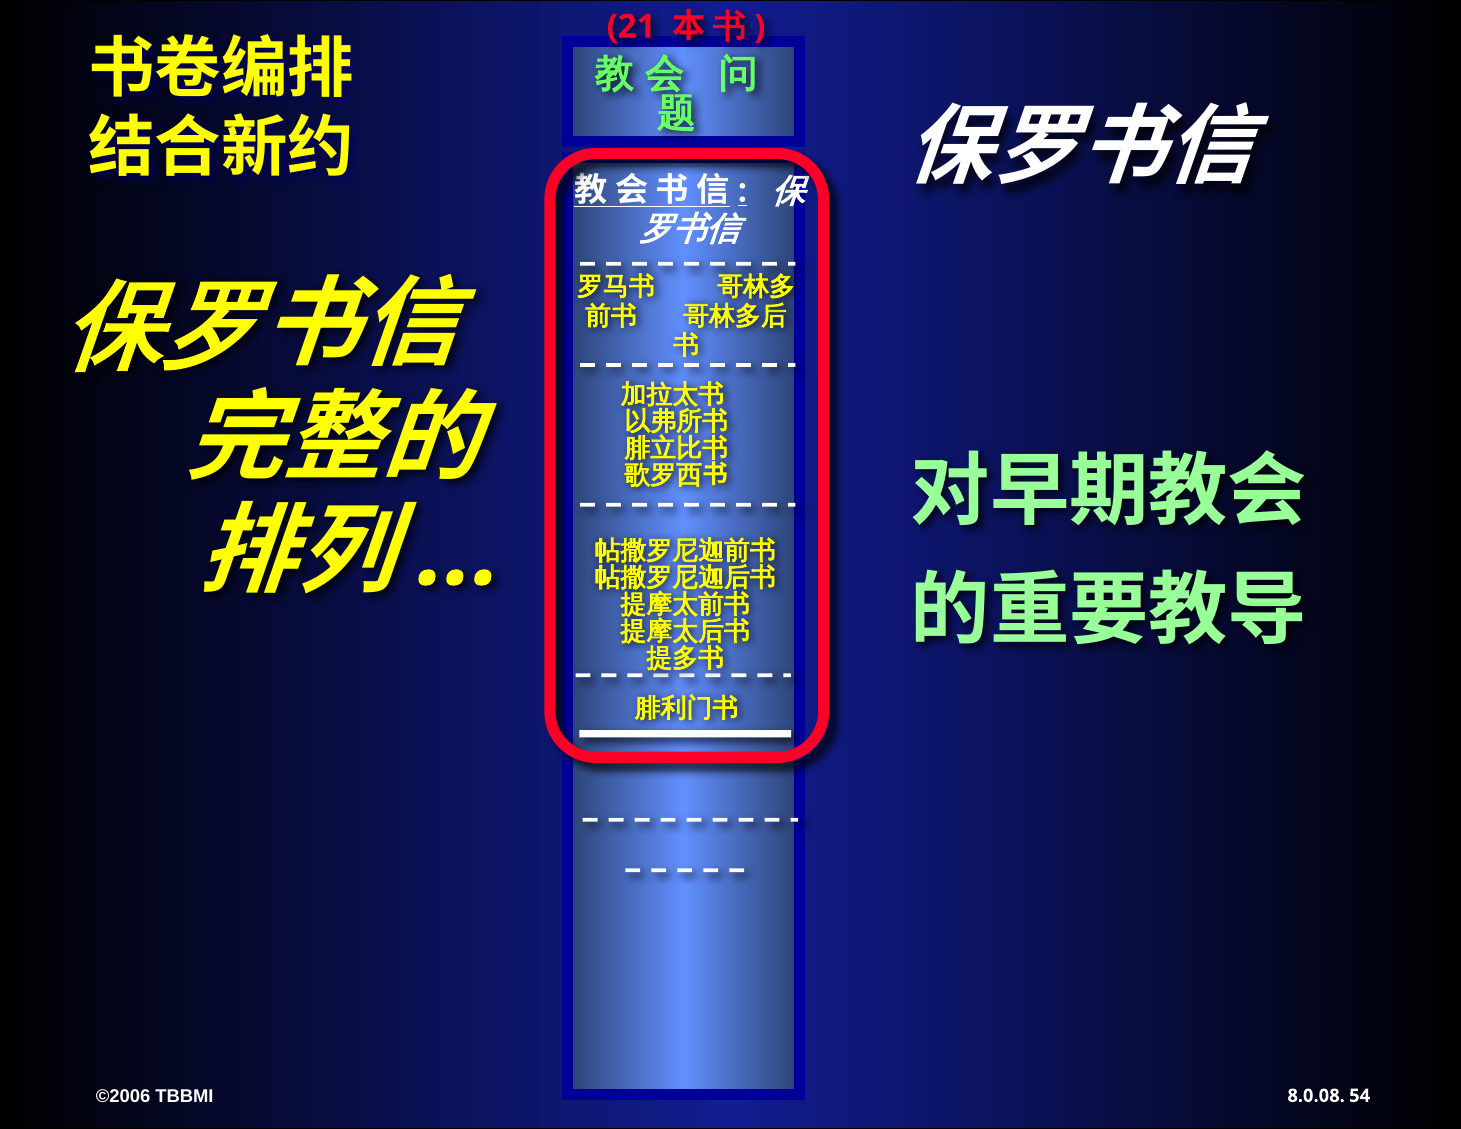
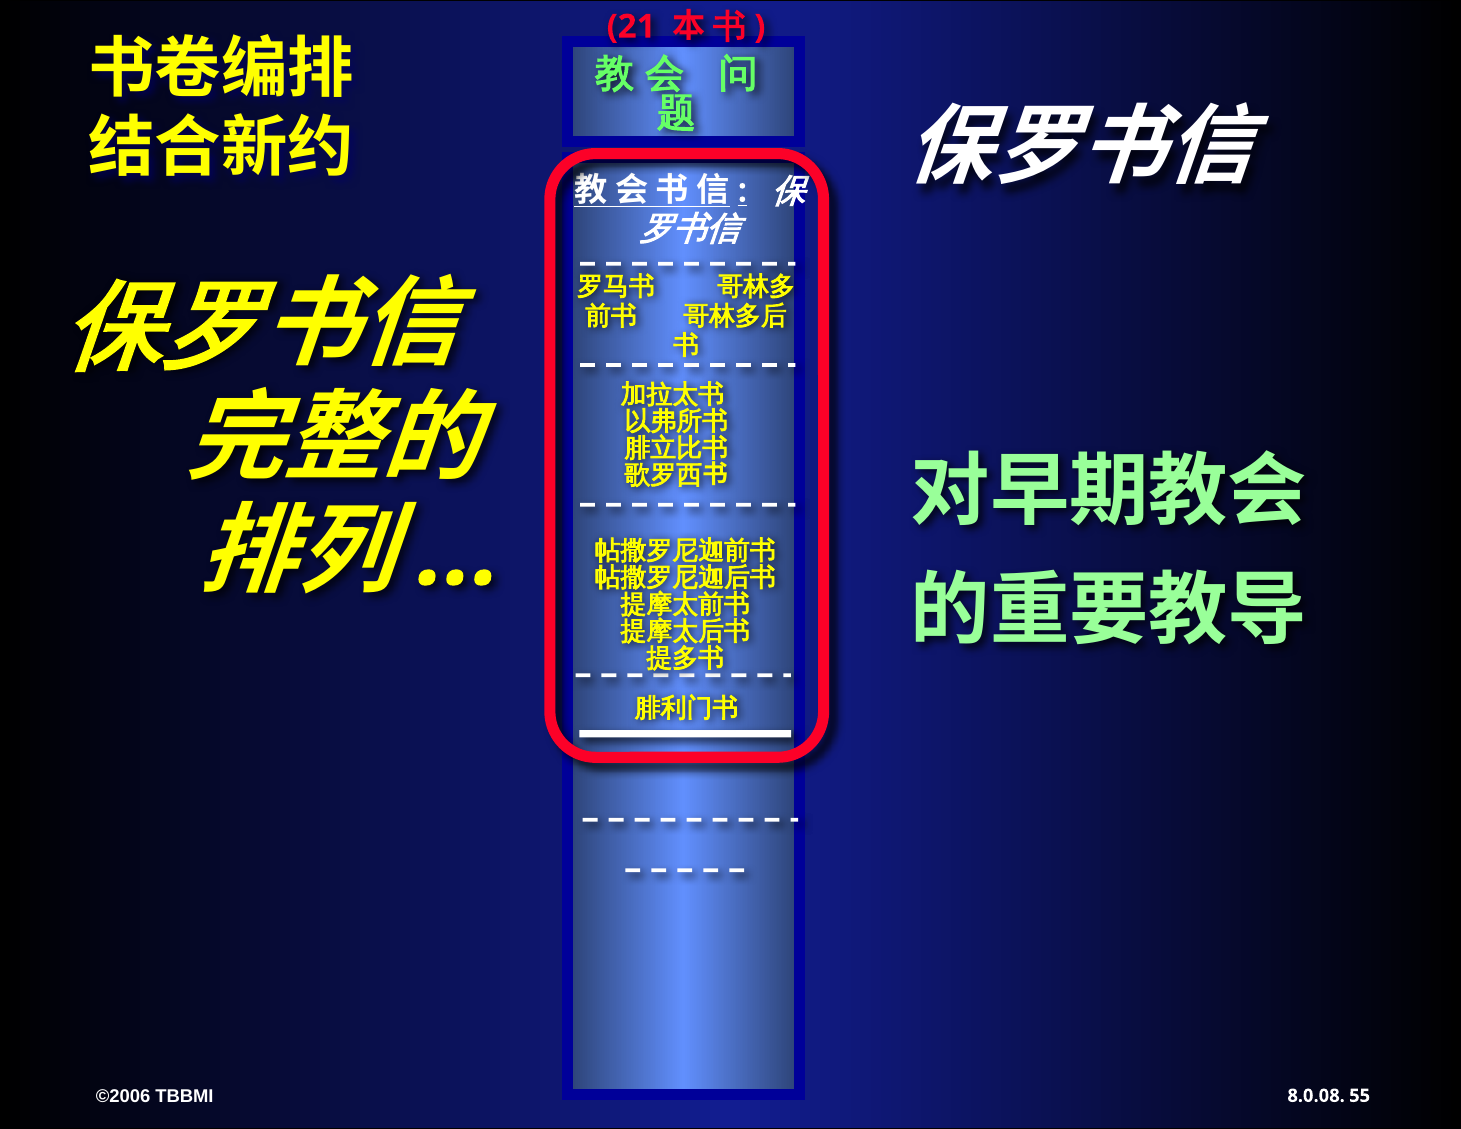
54: 54 -> 55
